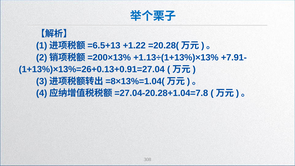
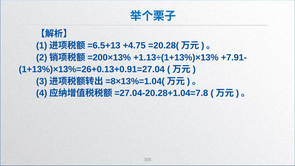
+1.22: +1.22 -> +4.75
